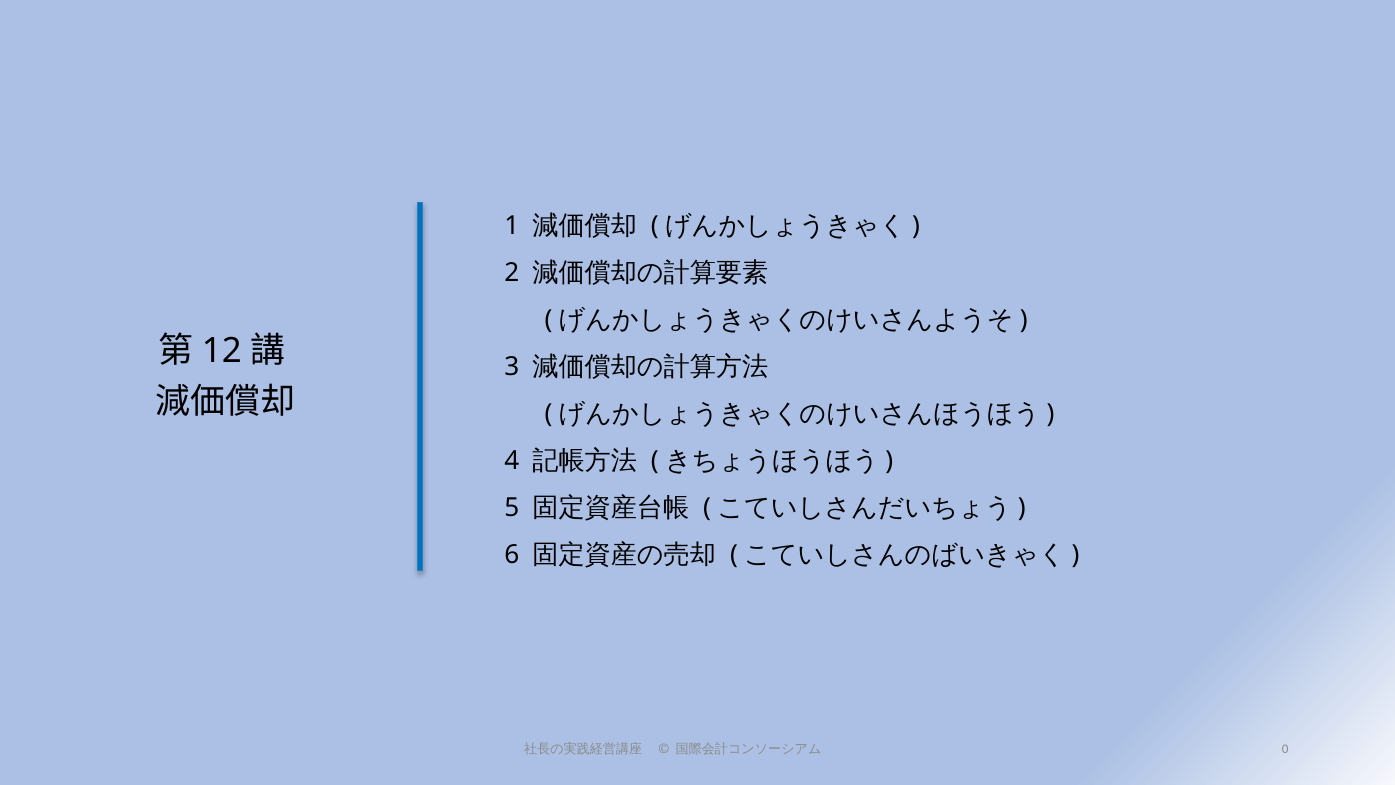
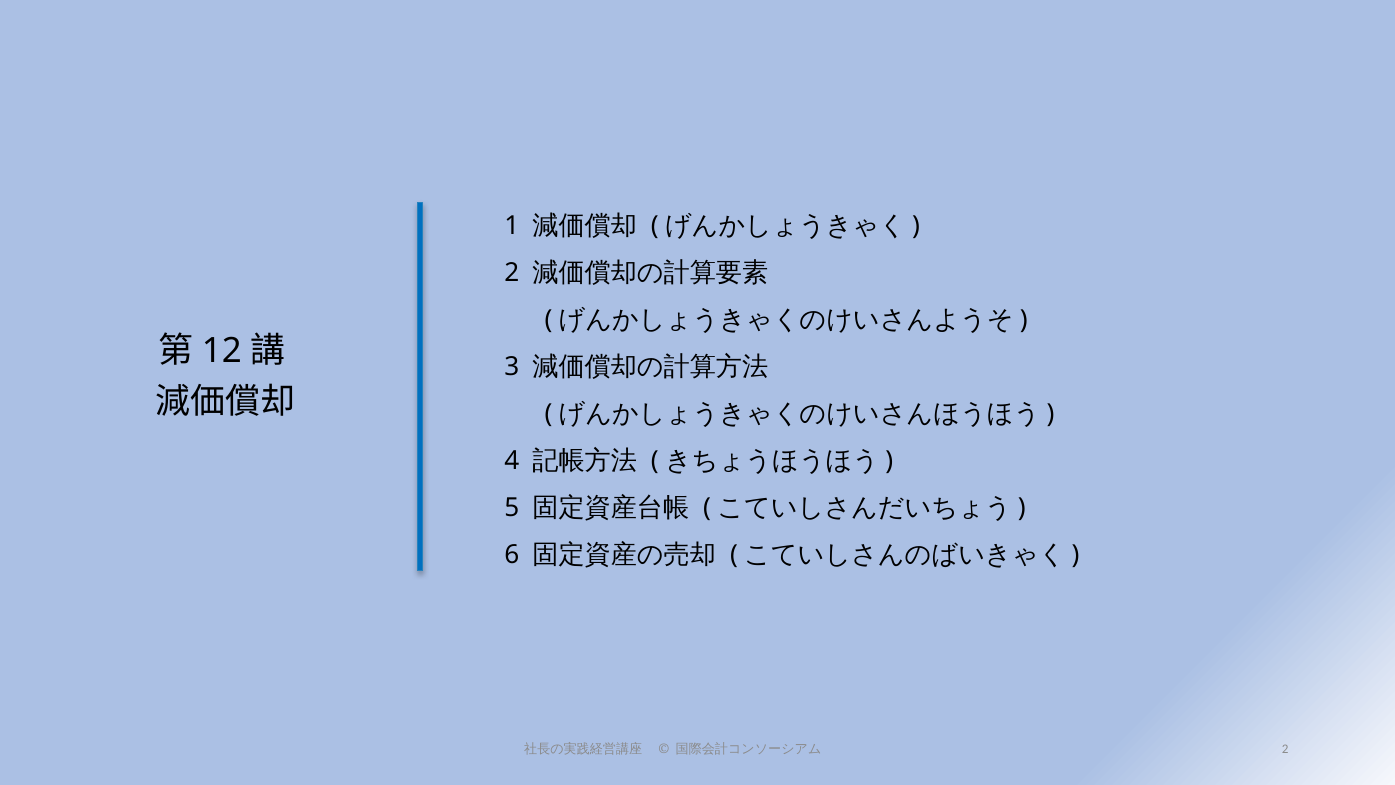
0 at (1285, 749): 0 -> 2
